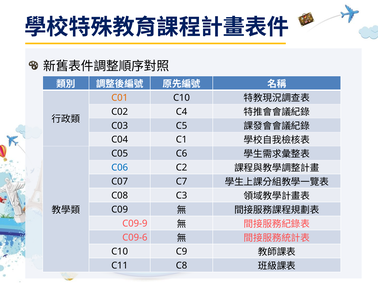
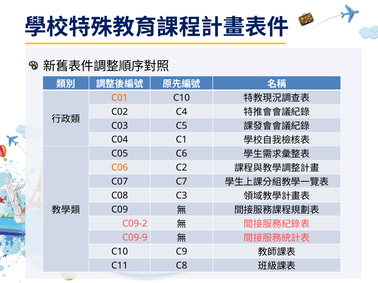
C06 colour: blue -> orange
C09-9: C09-9 -> C09-2
C09-6: C09-6 -> C09-9
